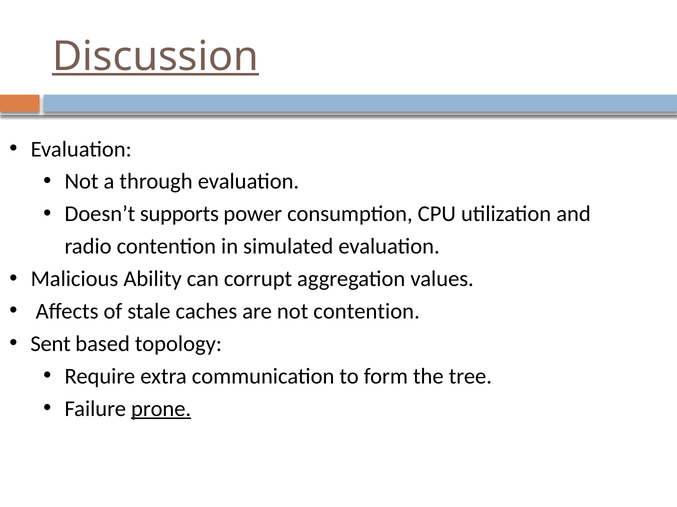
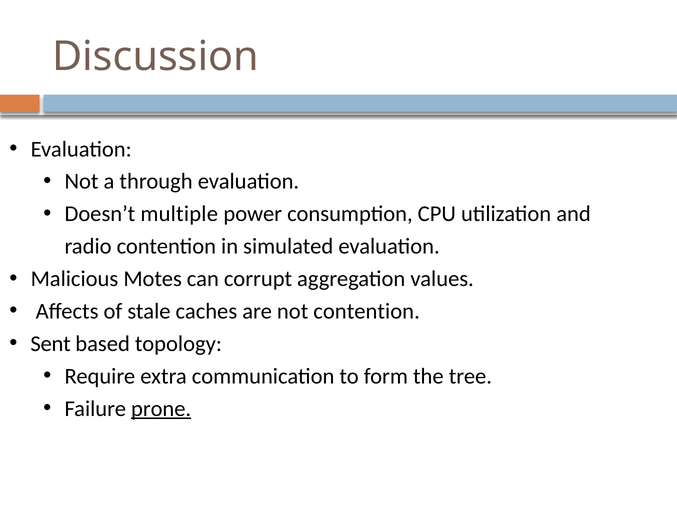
Discussion underline: present -> none
supports: supports -> multiple
Ability: Ability -> Motes
